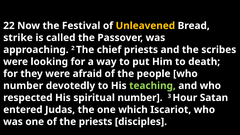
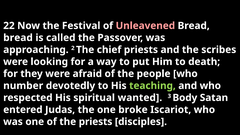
Unleavened colour: yellow -> pink
strike at (18, 38): strike -> bread
spiritual number: number -> wanted
Hour: Hour -> Body
which: which -> broke
